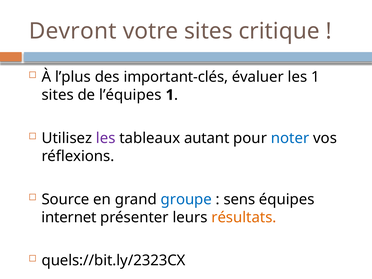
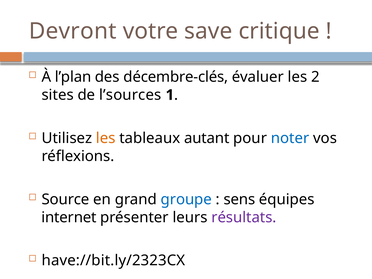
votre sites: sites -> save
l’plus: l’plus -> l’plan
important-clés: important-clés -> décembre-clés
les 1: 1 -> 2
l’équipes: l’équipes -> l’sources
les at (106, 138) colour: purple -> orange
résultats colour: orange -> purple
quels://bit.ly/2323CX: quels://bit.ly/2323CX -> have://bit.ly/2323CX
